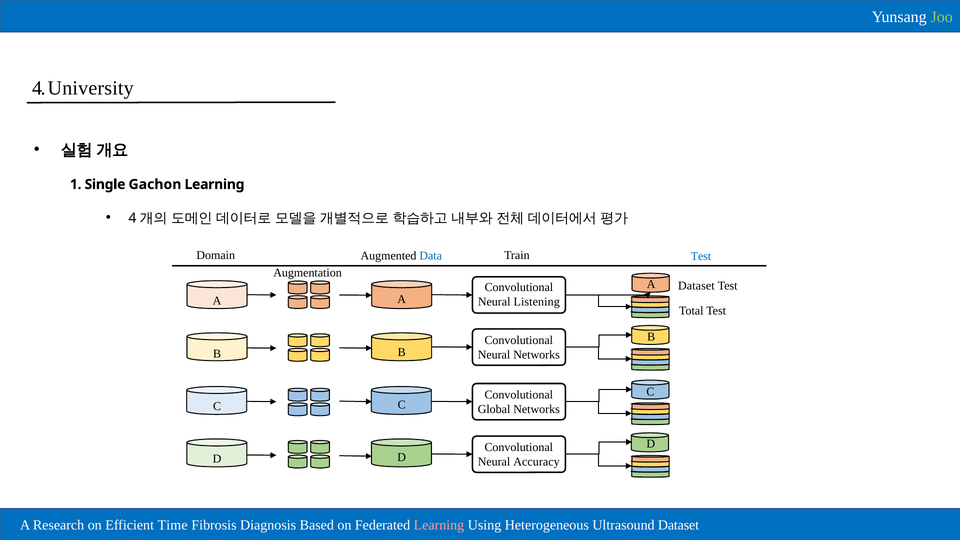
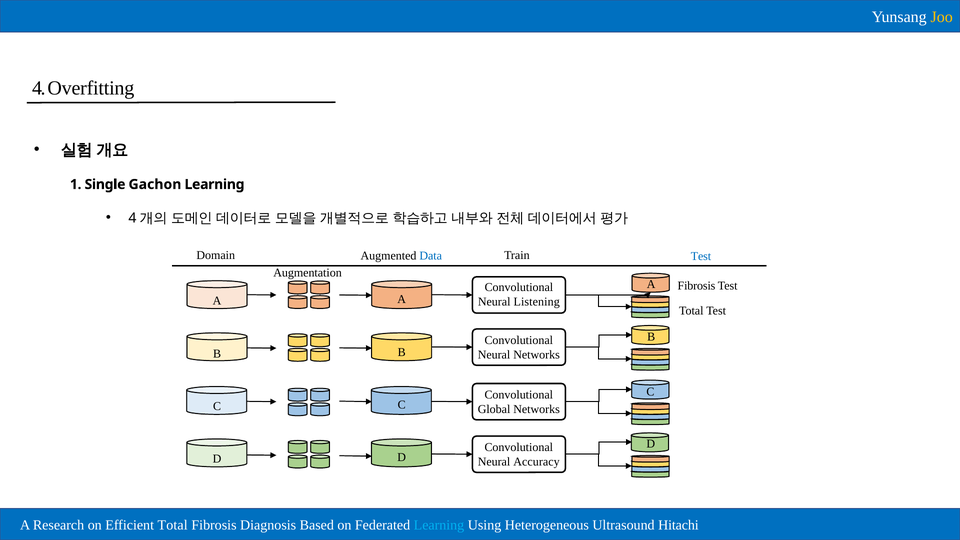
Joo colour: light green -> yellow
University: University -> Overfitting
Dataset at (696, 286): Dataset -> Fibrosis
Efficient Time: Time -> Total
Learning at (439, 525) colour: pink -> light blue
Ultrasound Dataset: Dataset -> Hitachi
